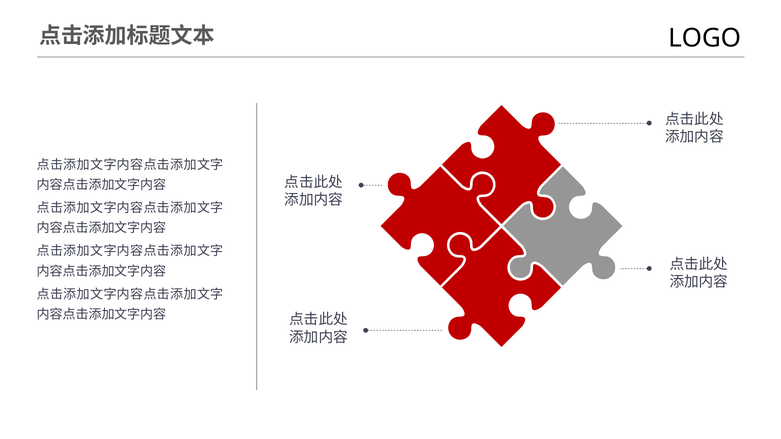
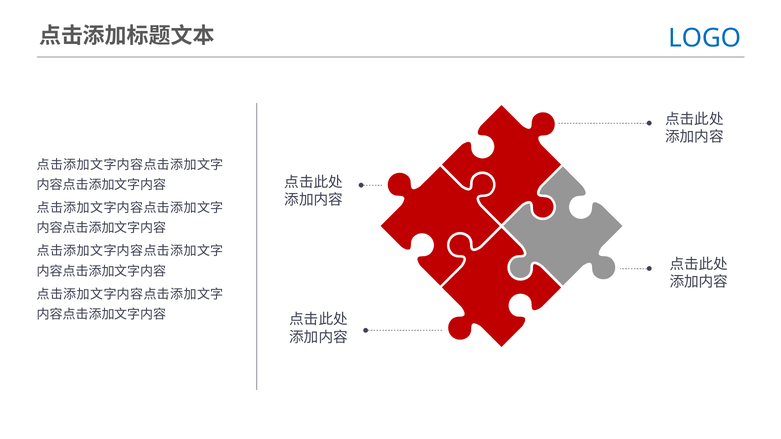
LOGO colour: black -> blue
